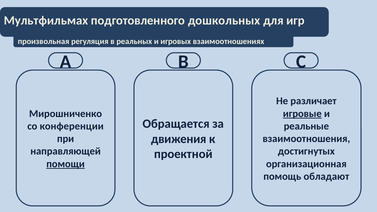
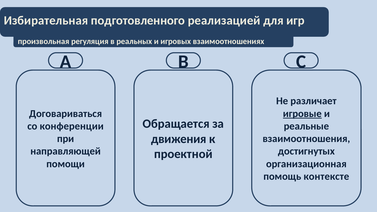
Мультфильмах: Мультфильмах -> Избирательная
дошкольных: дошкольных -> реализацией
Мирошниченко: Мирошниченко -> Договариваться
помощи underline: present -> none
обладают: обладают -> контексте
